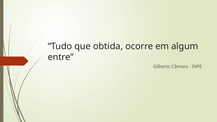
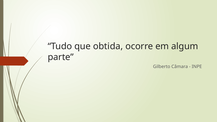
entre: entre -> parte
